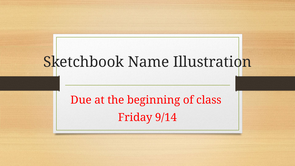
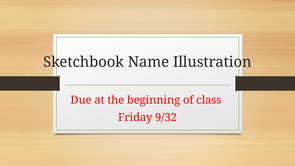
9/14: 9/14 -> 9/32
